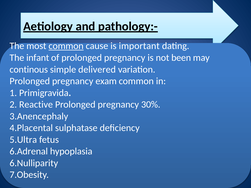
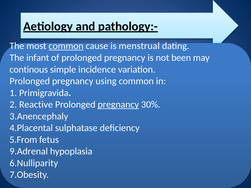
important: important -> menstrual
delivered: delivered -> incidence
exam: exam -> using
pregnancy at (118, 105) underline: none -> present
5.Ultra: 5.Ultra -> 5.From
6.Adrenal: 6.Adrenal -> 9.Adrenal
